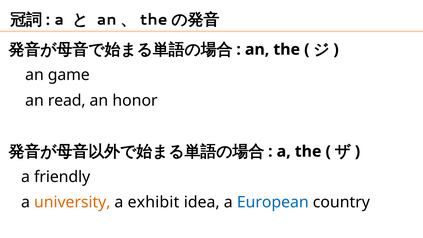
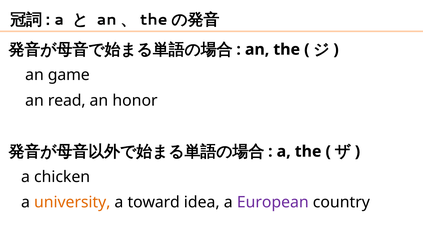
friendly: friendly -> chicken
exhibit: exhibit -> toward
European colour: blue -> purple
